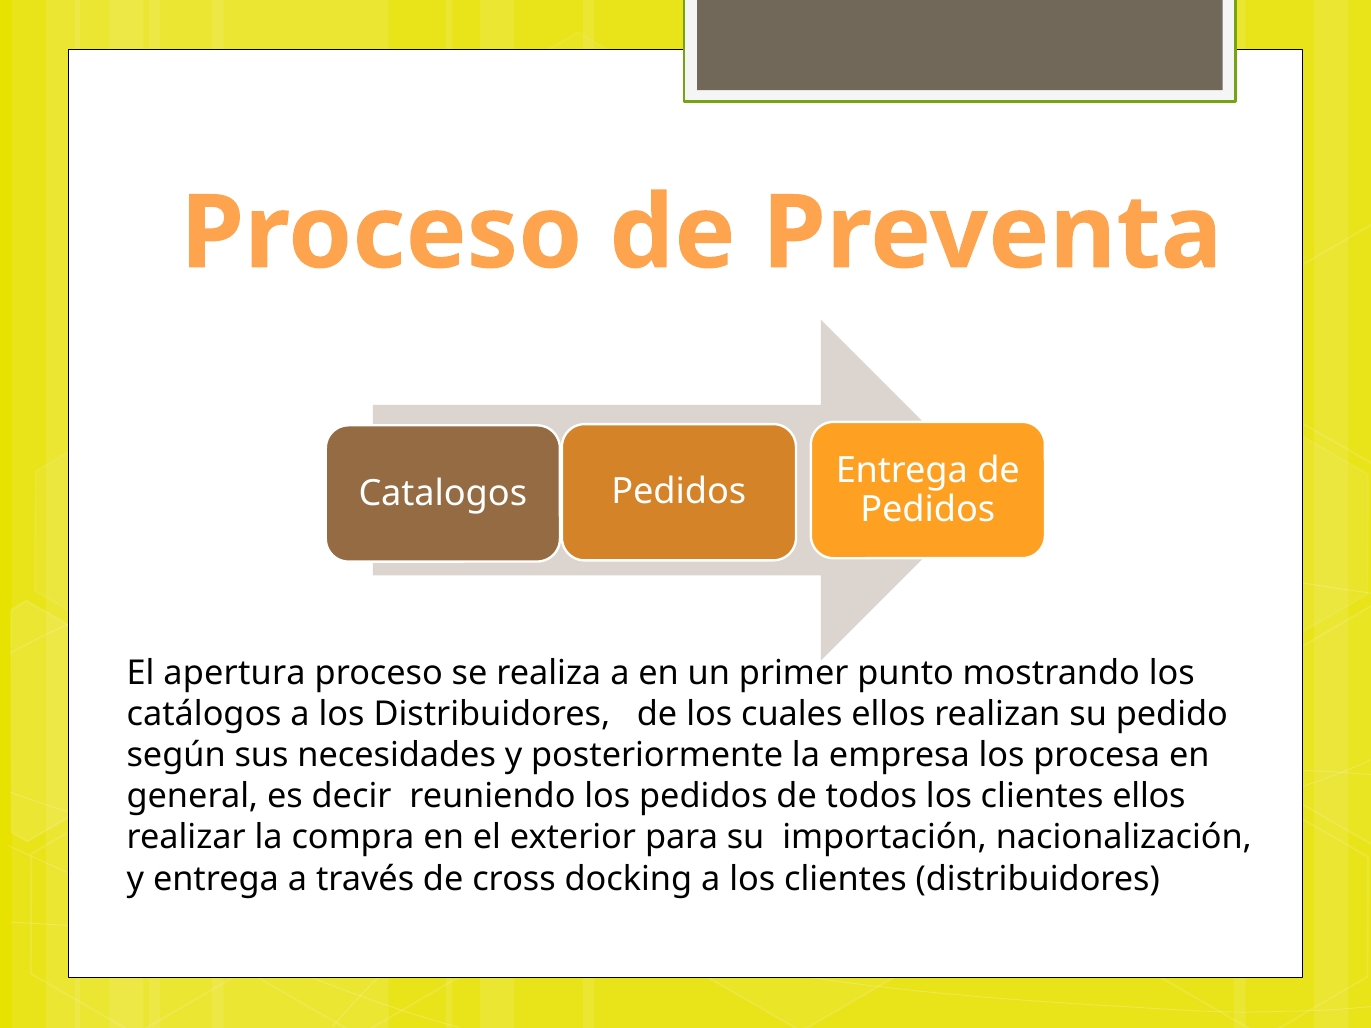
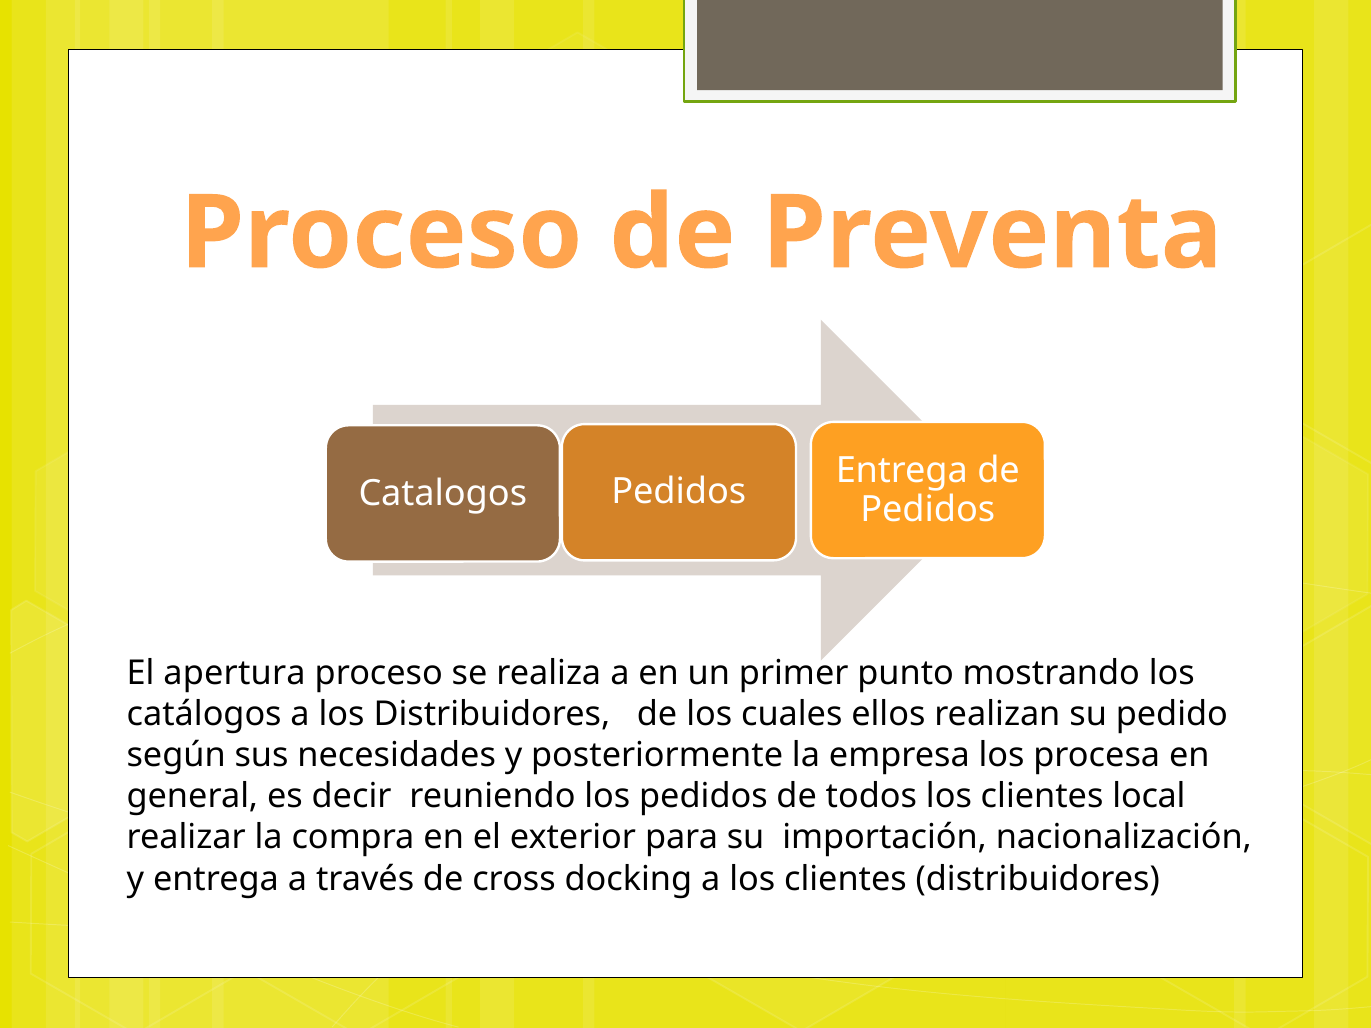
clientes ellos: ellos -> local
